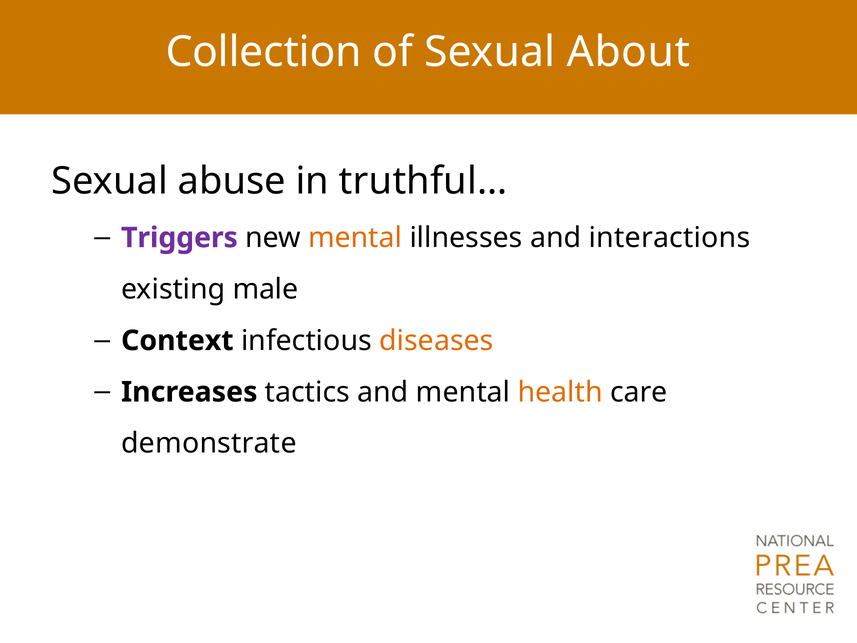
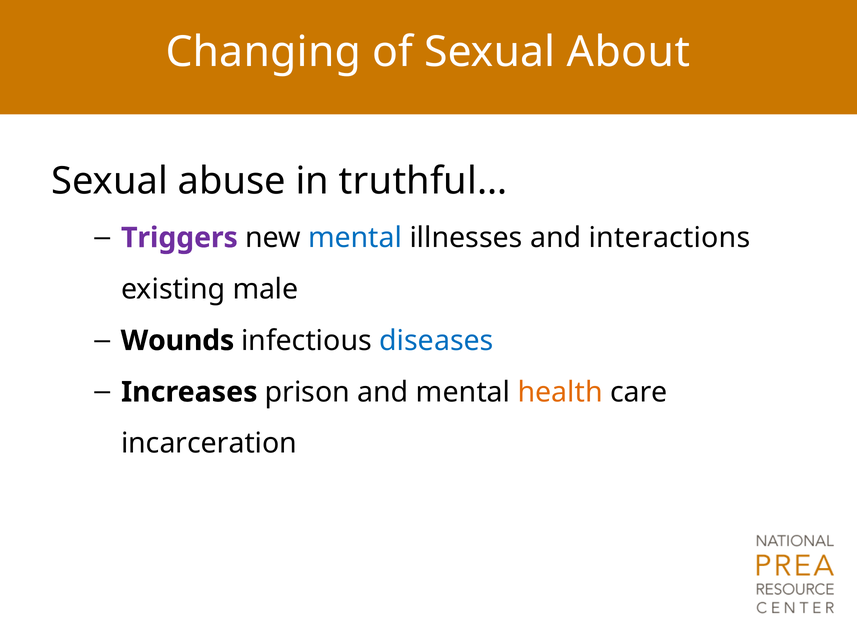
Collection: Collection -> Changing
mental at (355, 238) colour: orange -> blue
Context: Context -> Wounds
diseases colour: orange -> blue
tactics: tactics -> prison
demonstrate: demonstrate -> incarceration
